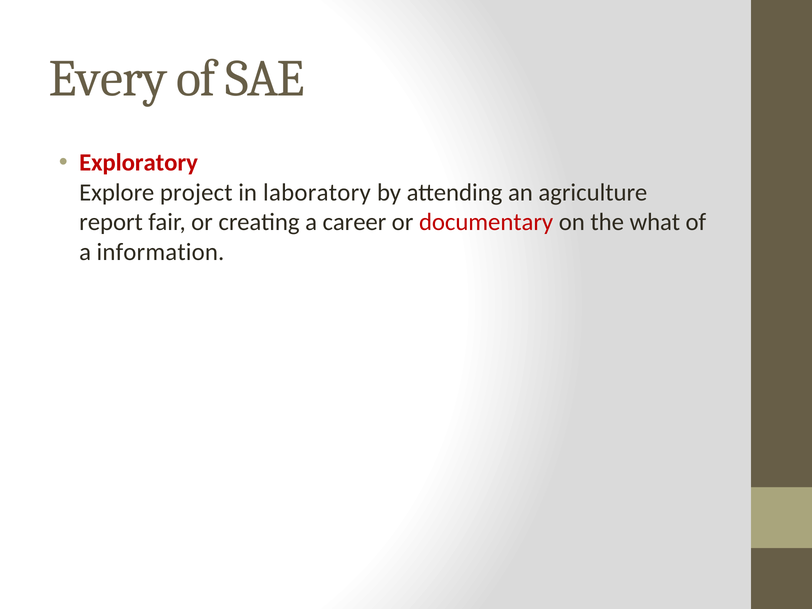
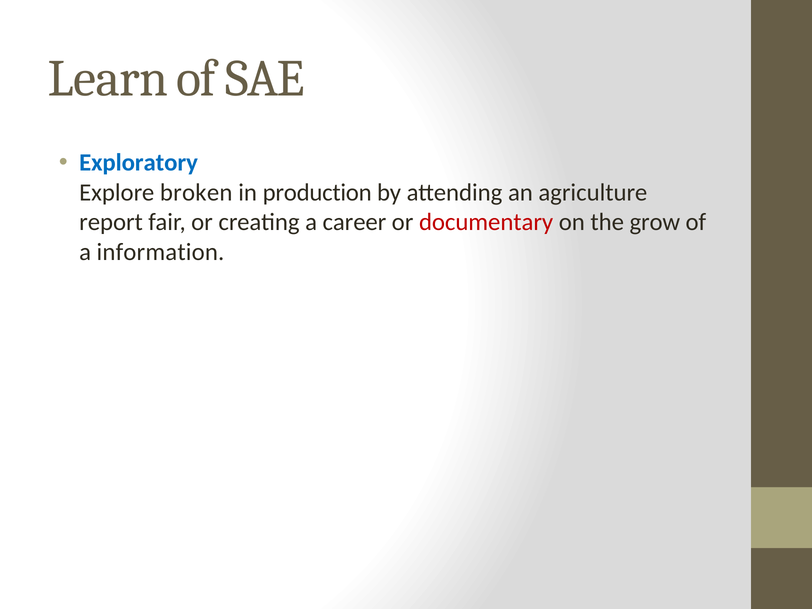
Every: Every -> Learn
Exploratory colour: red -> blue
project: project -> broken
laboratory: laboratory -> production
what: what -> grow
